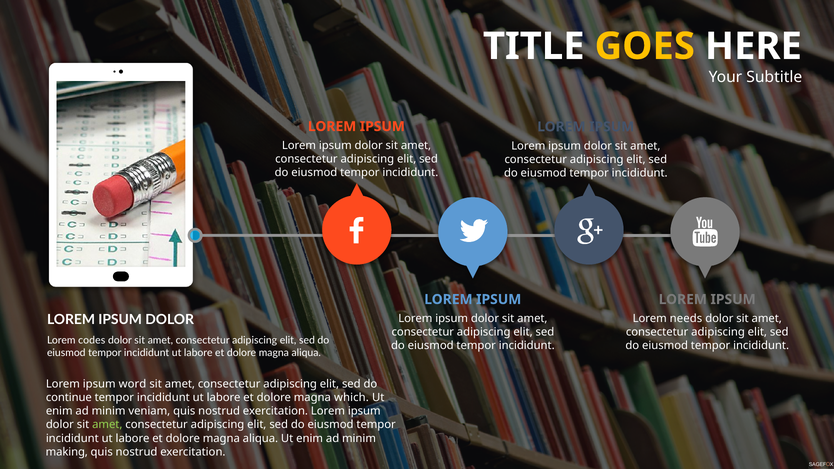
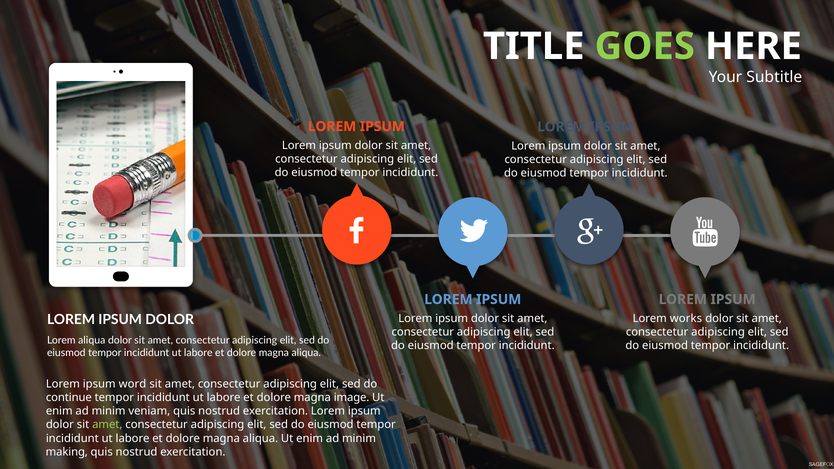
GOES colour: yellow -> light green
needs: needs -> works
Lorem codes: codes -> aliqua
which: which -> image
